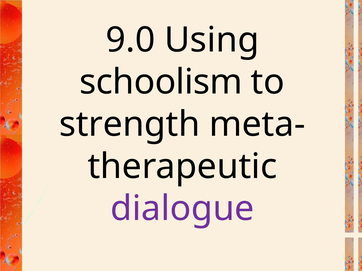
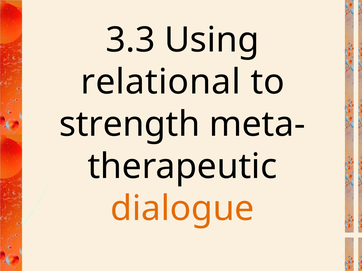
9.0: 9.0 -> 3.3
schoolism: schoolism -> relational
dialogue colour: purple -> orange
